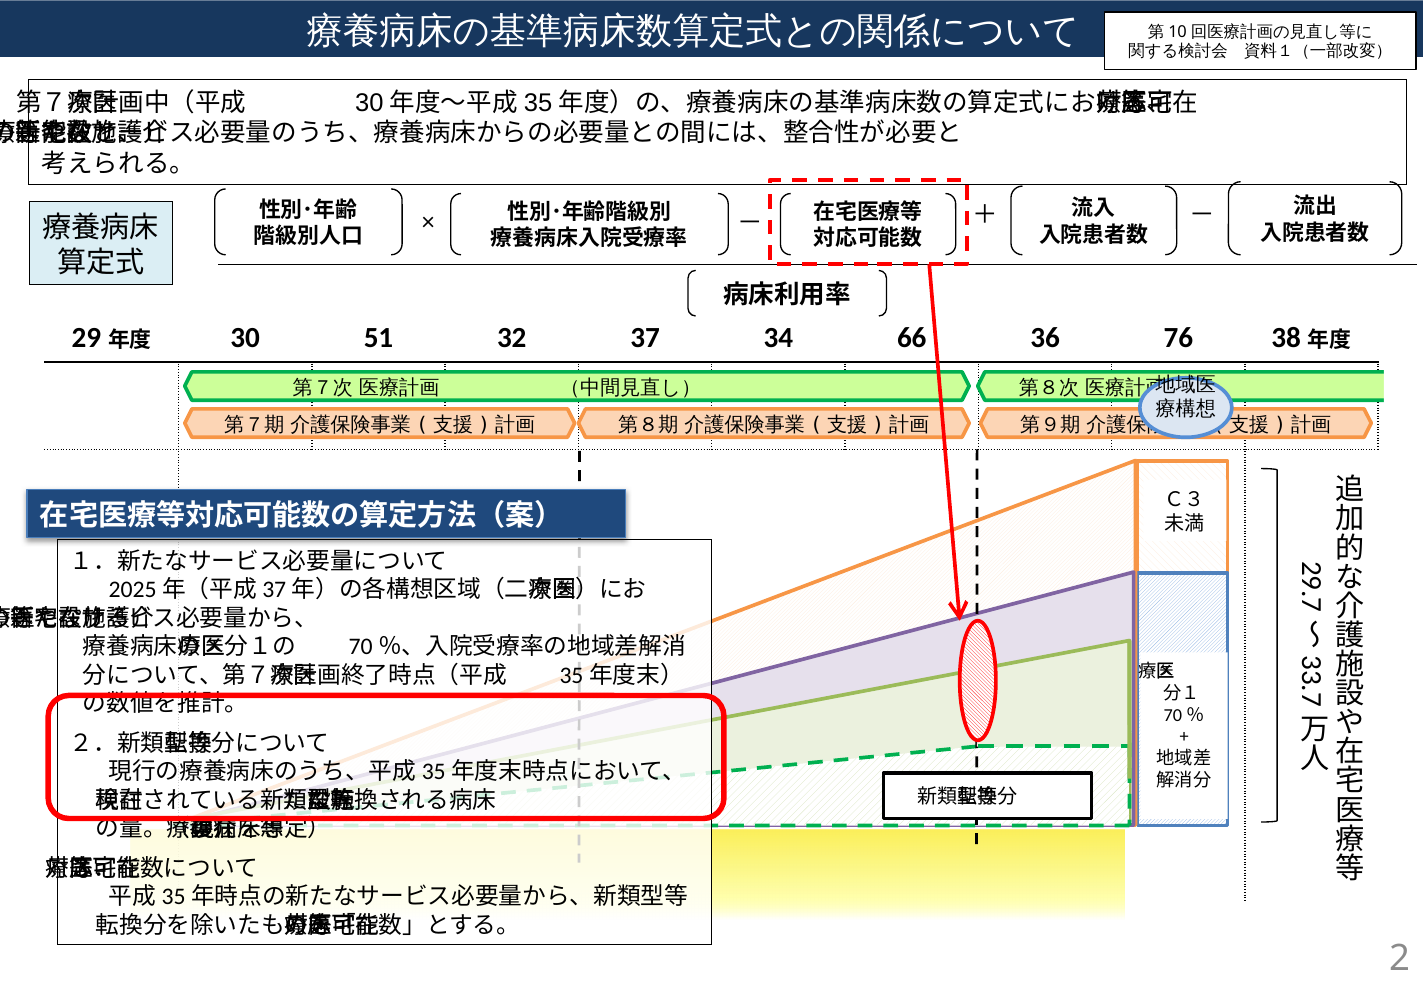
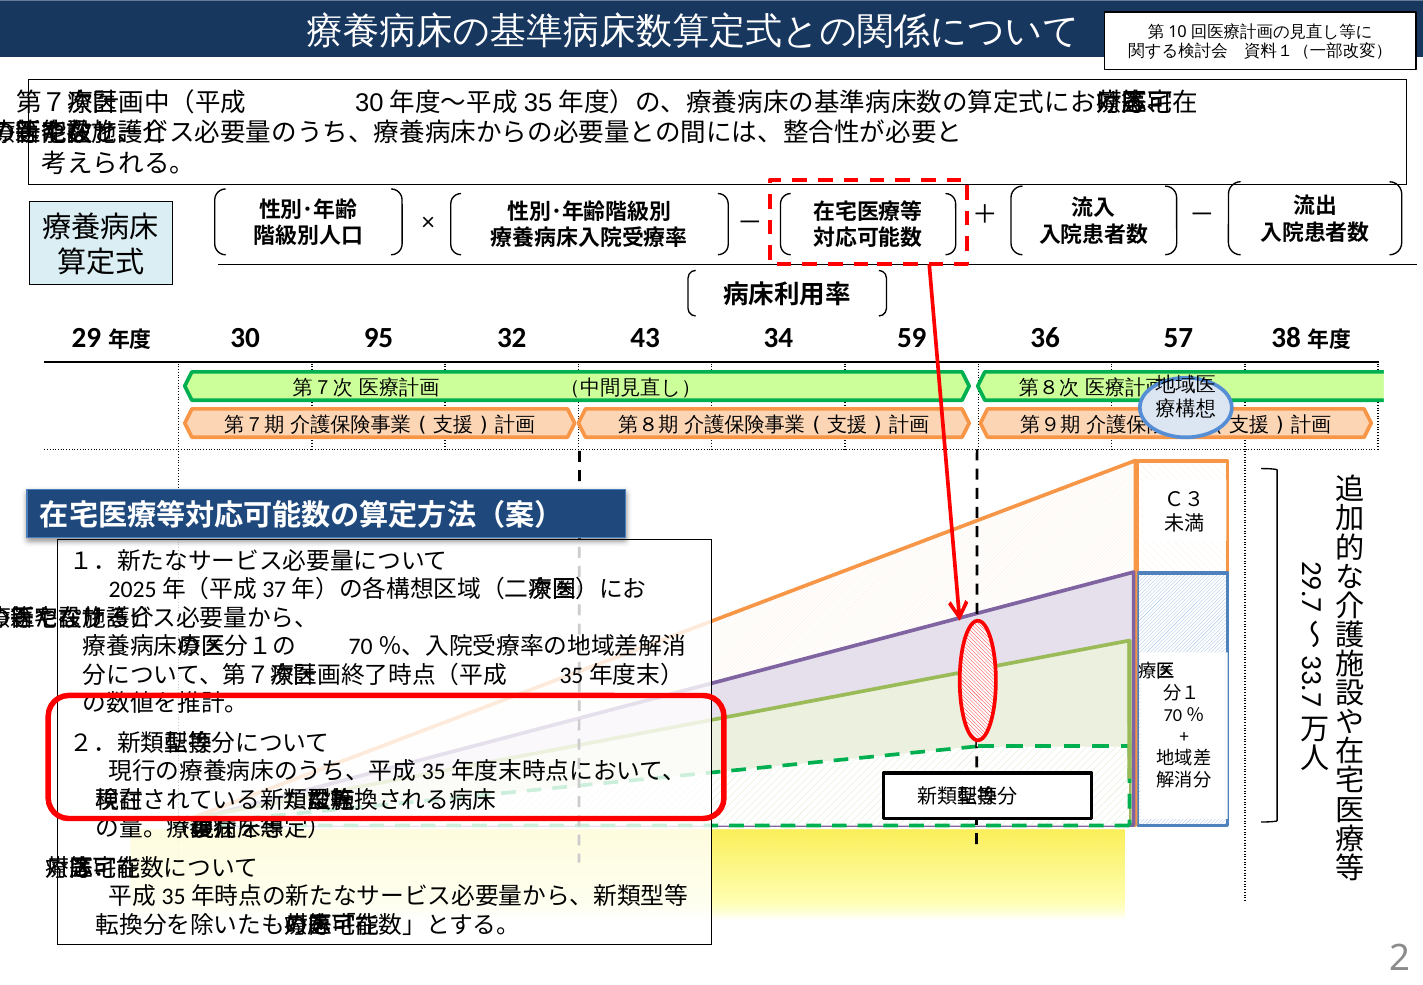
51: 51 -> 95
37: 37 -> 43
66: 66 -> 59
76: 76 -> 57
